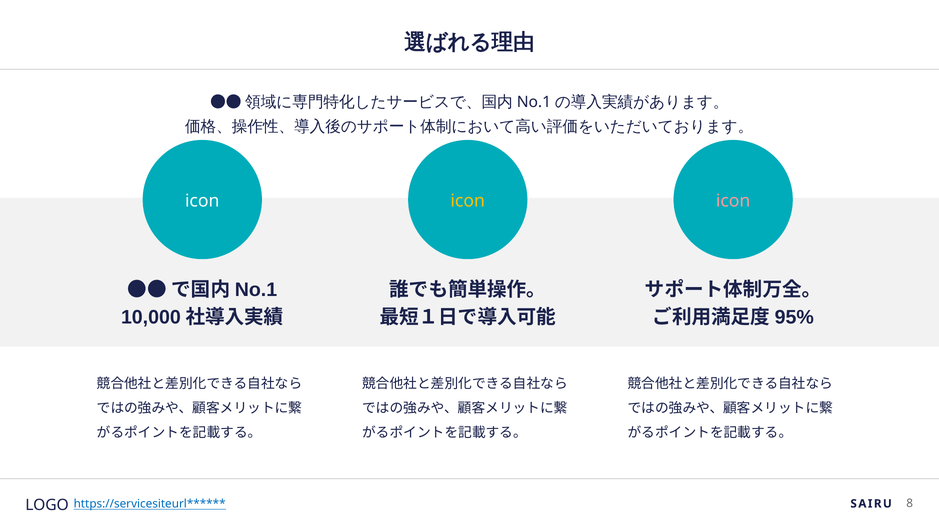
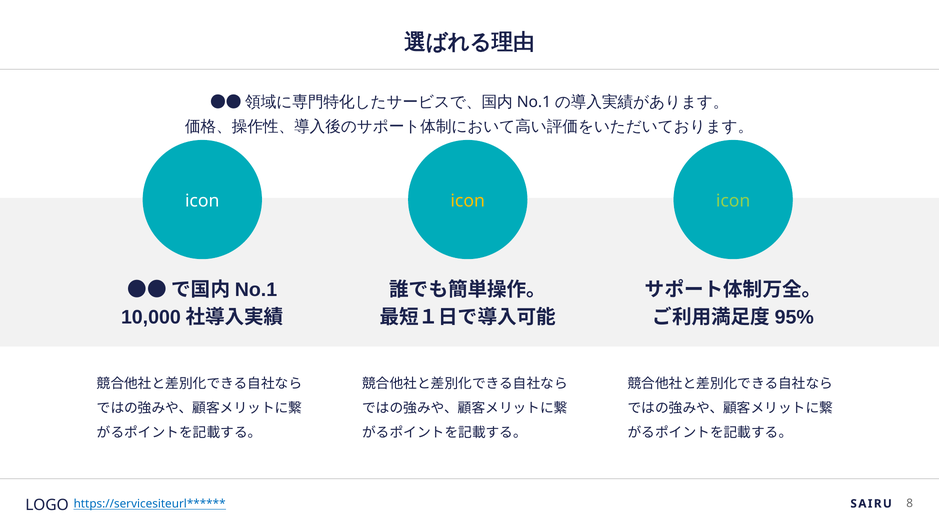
icon at (733, 201) colour: pink -> light green
